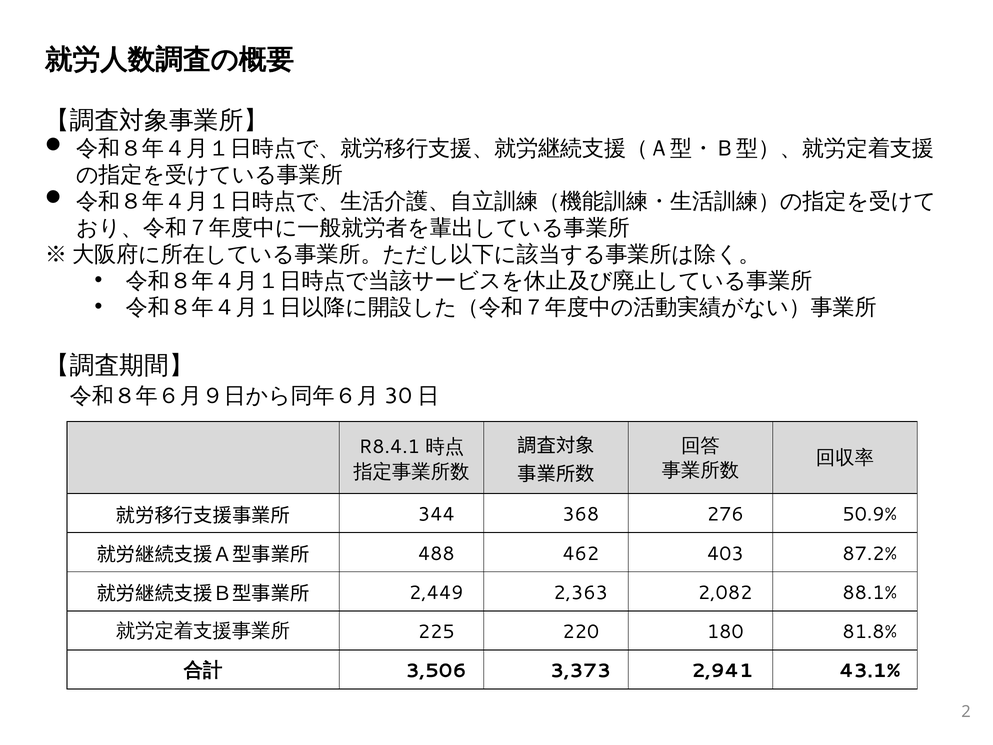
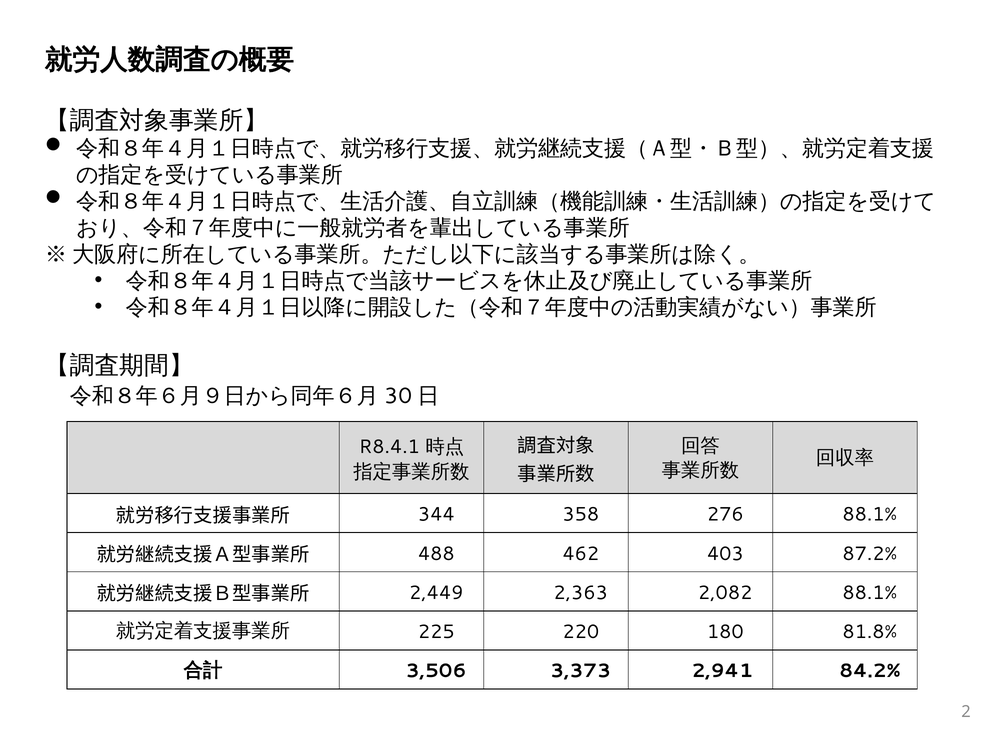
368: 368 -> 358
276 50.9%: 50.9% -> 88.1%
43.1%: 43.1% -> 84.2%
